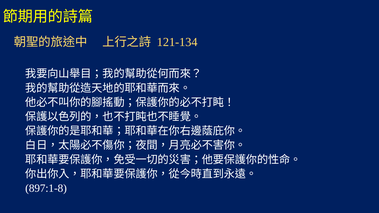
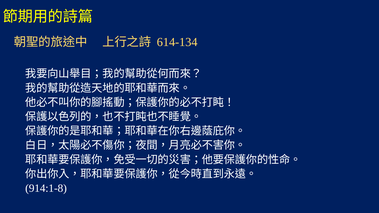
121-134: 121-134 -> 614-134
897:1-8: 897:1-8 -> 914:1-8
